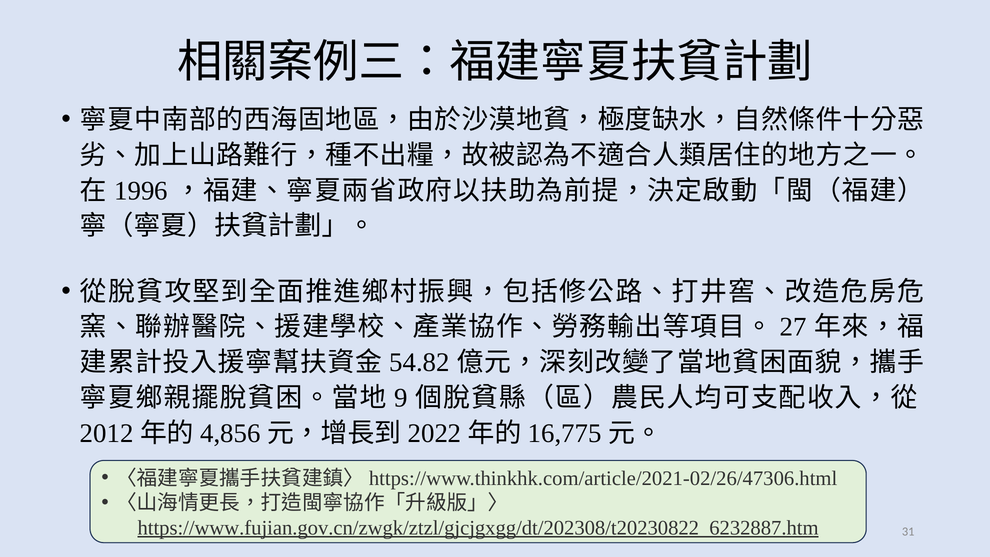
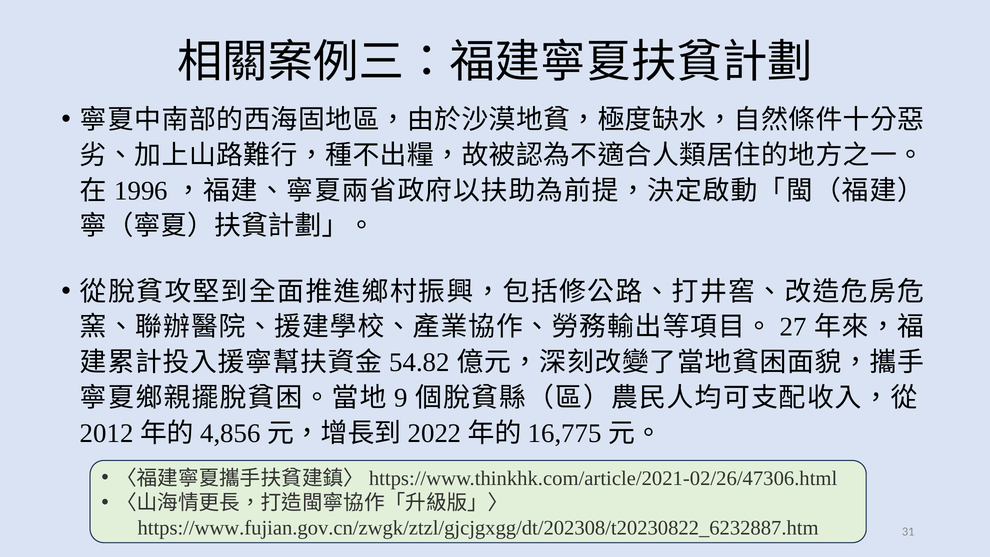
https://www.fujian.gov.cn/zwgk/ztzl/gjcjgxgg/dt/202308/t20230822_6232887.htm underline: present -> none
